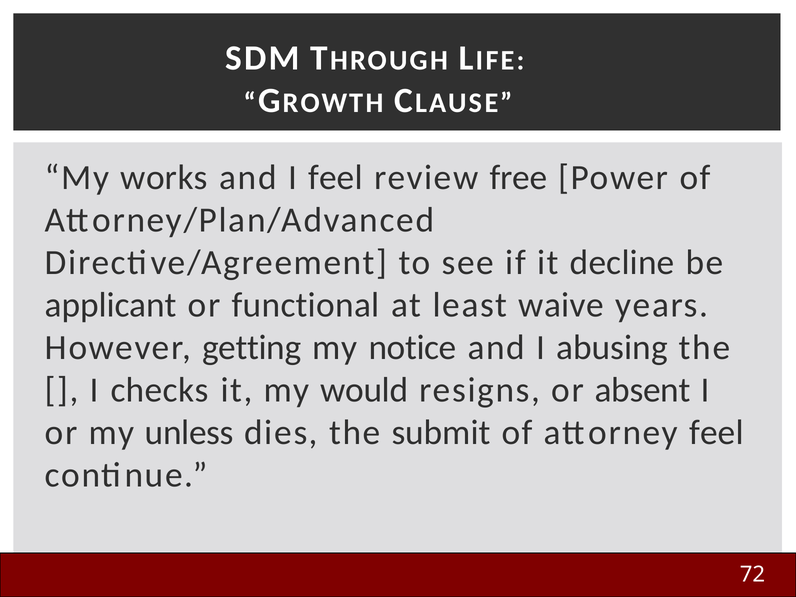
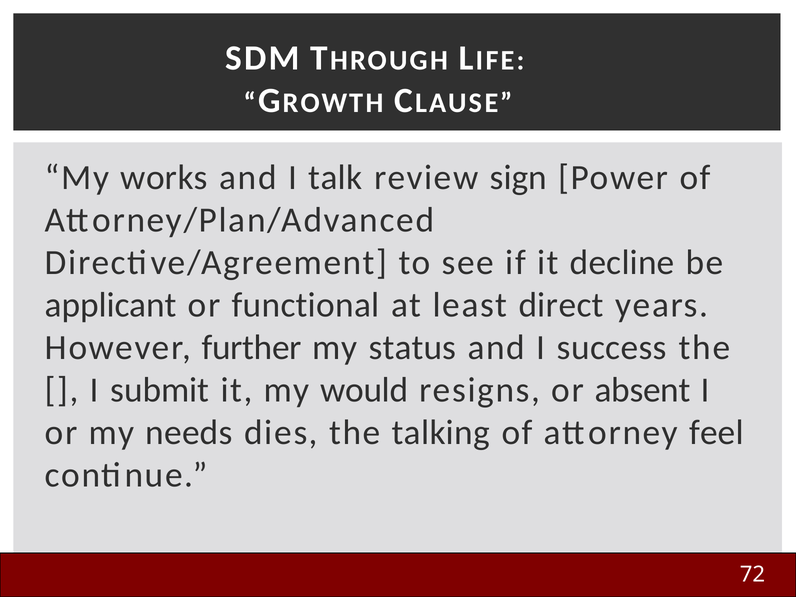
I feel: feel -> talk
free: free -> sign
waive: waive -> direct
getting: getting -> further
notice: notice -> status
abusing: abusing -> success
checks: checks -> submit
unless: unless -> needs
submit: submit -> talking
